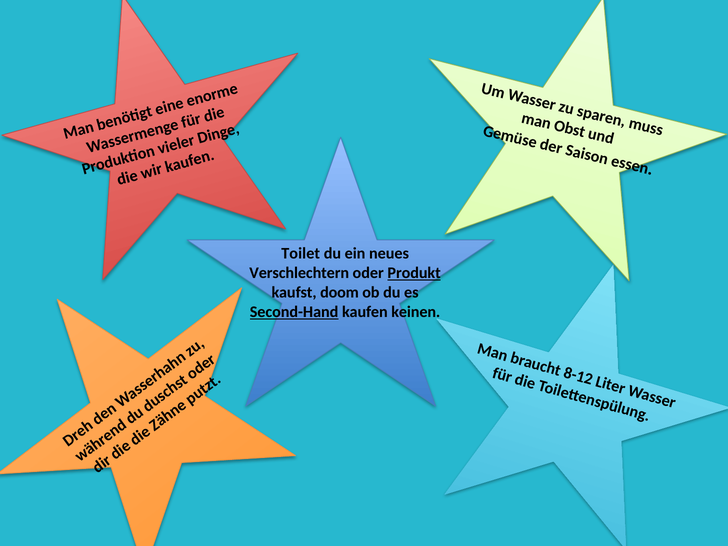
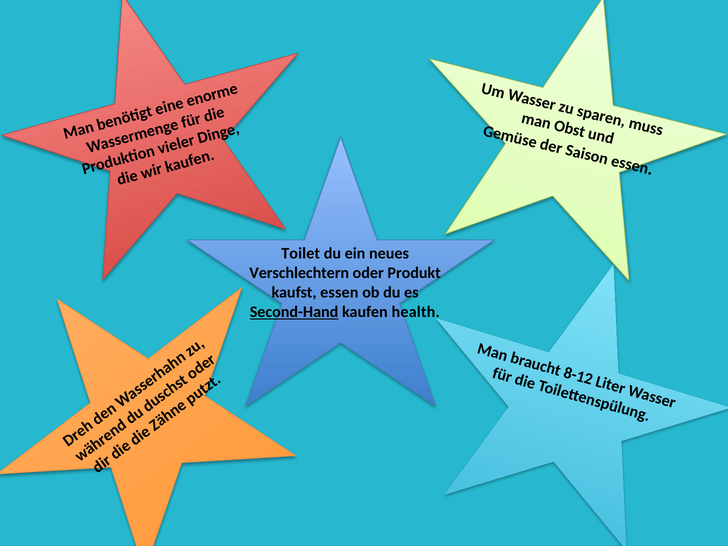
Produkt underline: present -> none
kaufst doom: doom -> essen
keinen: keinen -> health
